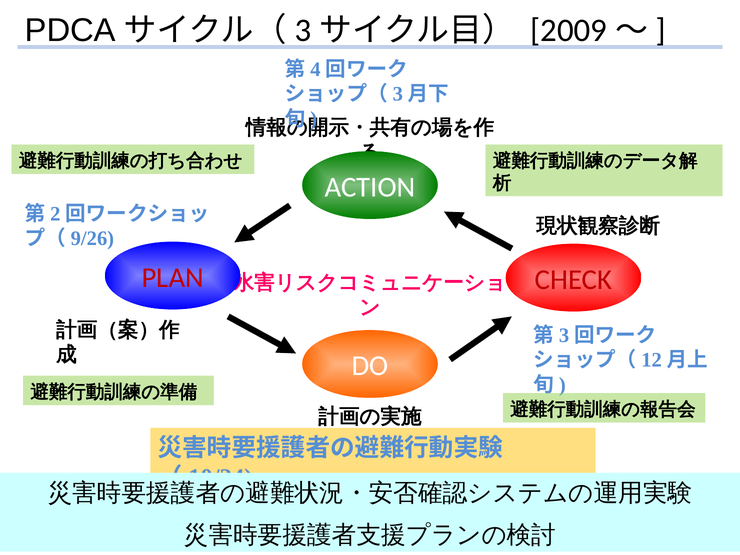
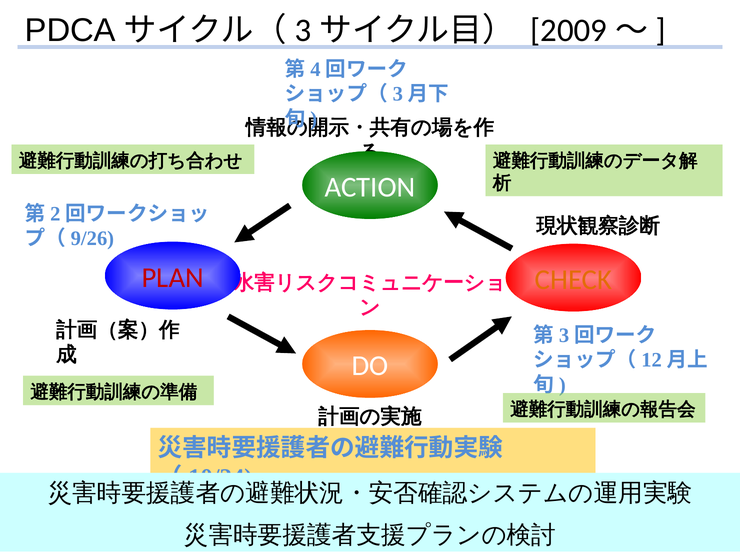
CHECK colour: red -> orange
